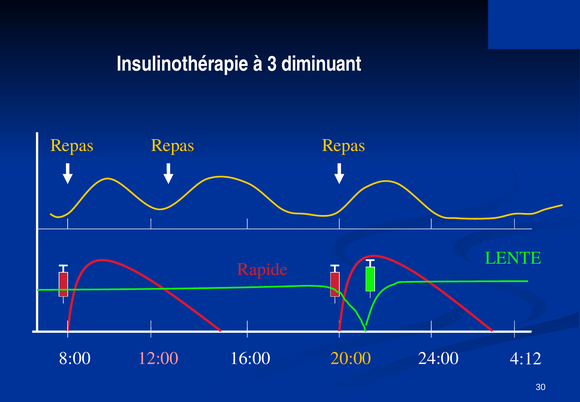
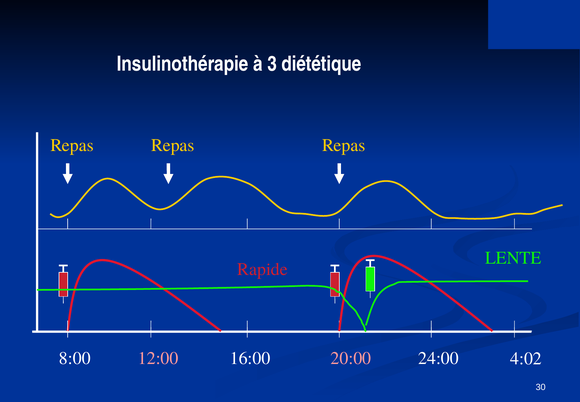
diminuant: diminuant -> diététique
20:00 colour: yellow -> pink
4:12: 4:12 -> 4:02
